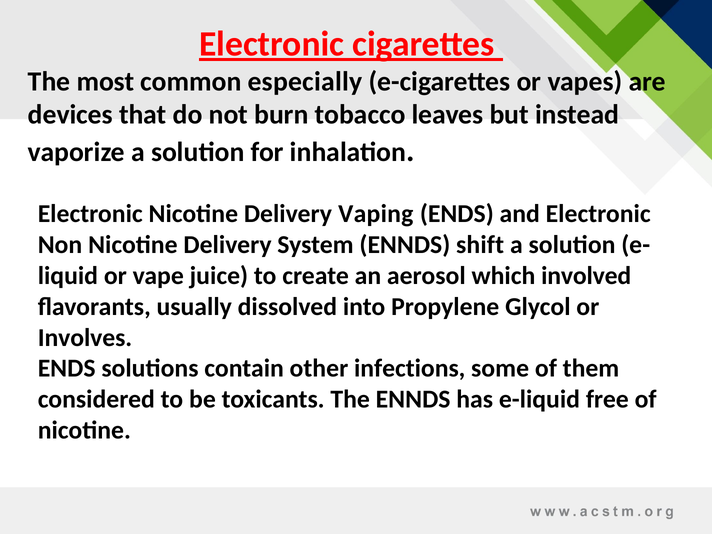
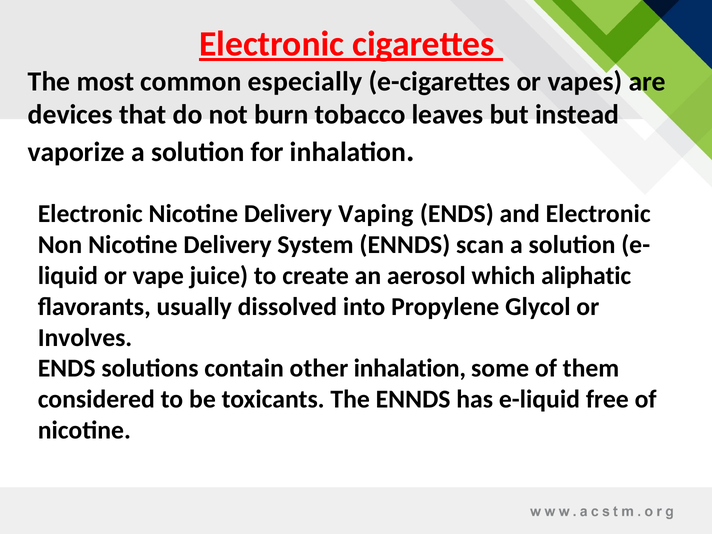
shift: shift -> scan
involved: involved -> aliphatic
other infections: infections -> inhalation
